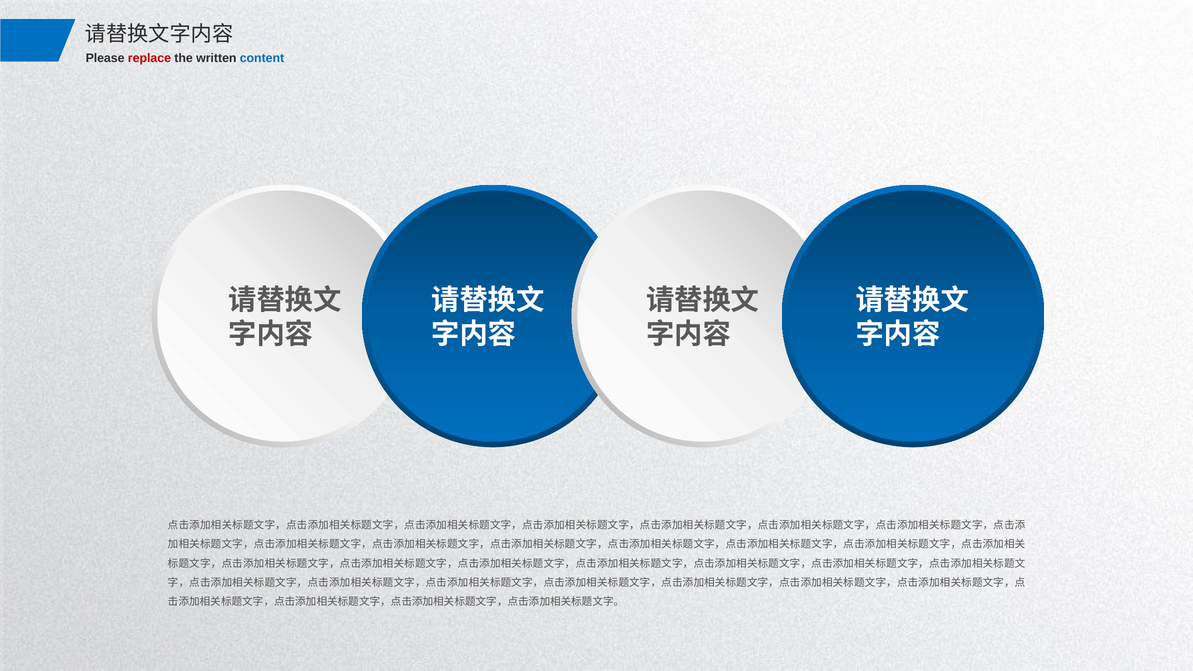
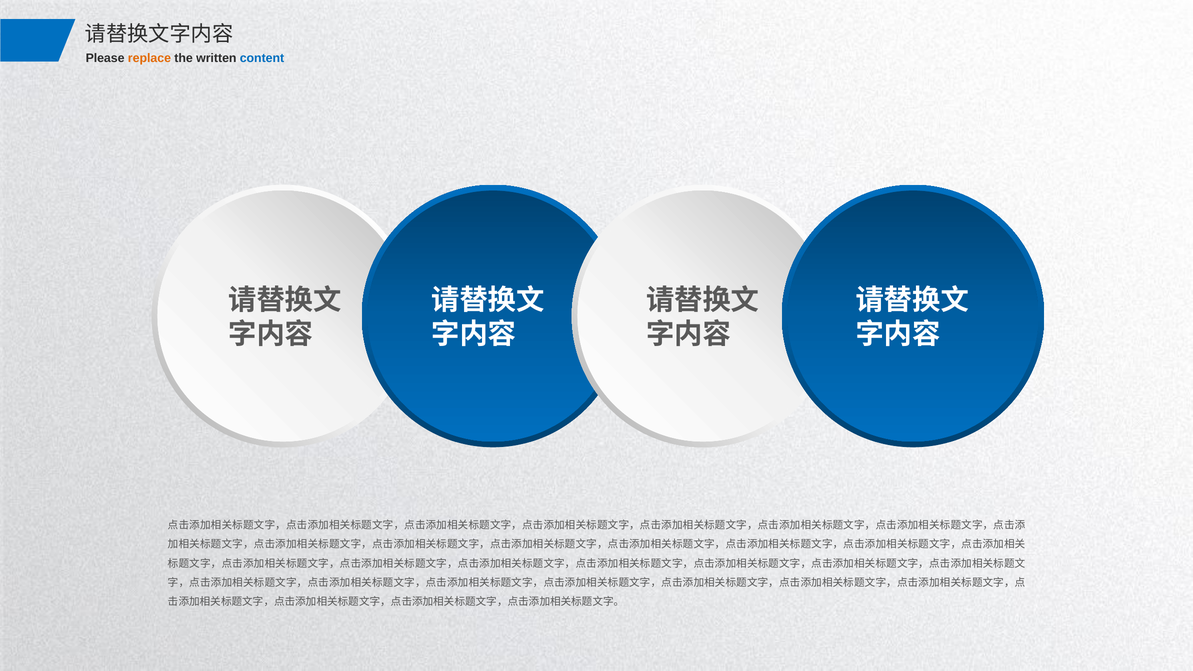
replace colour: red -> orange
